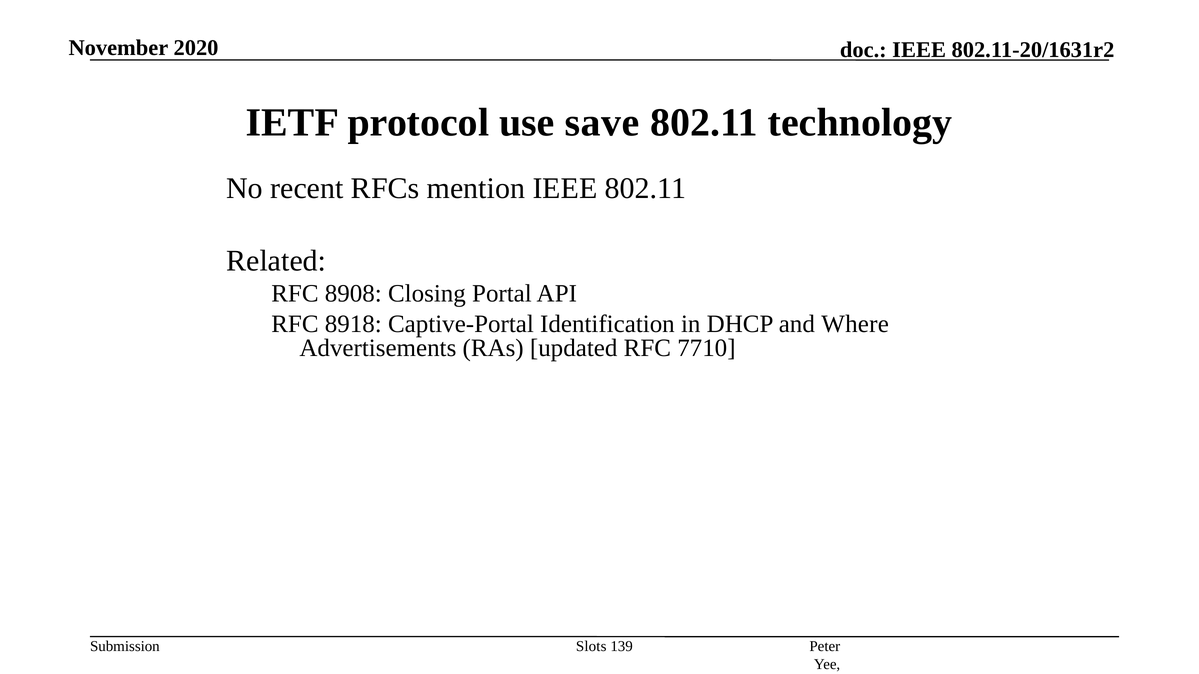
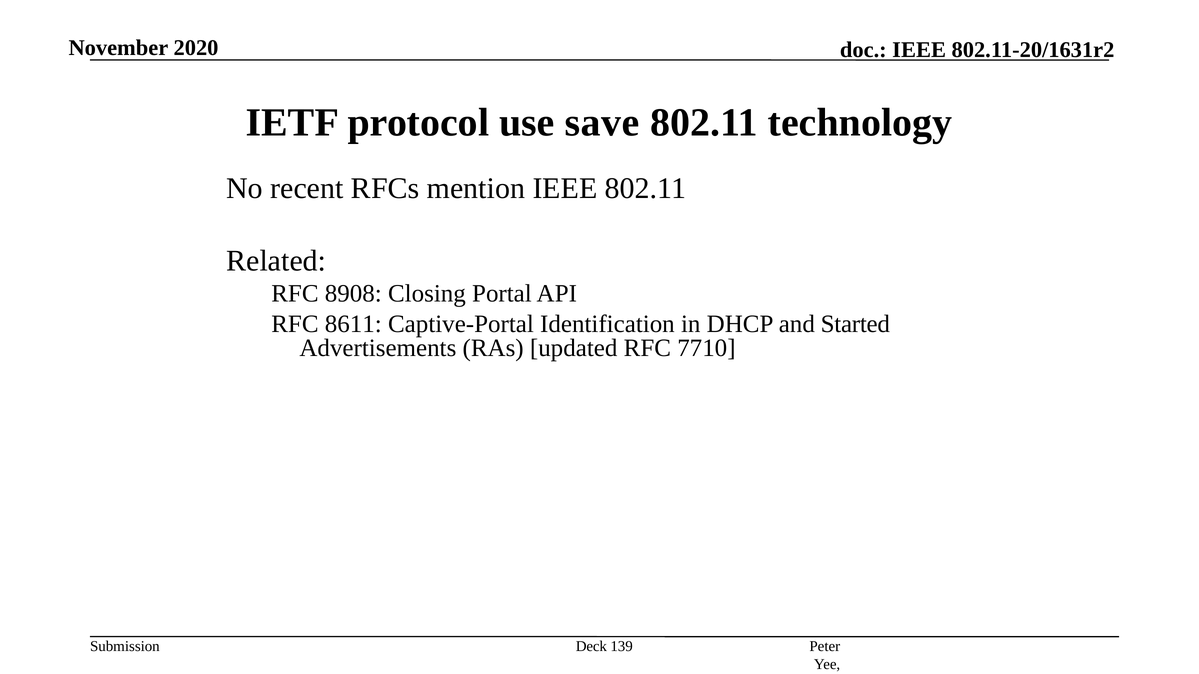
8918: 8918 -> 8611
Where: Where -> Started
Slots: Slots -> Deck
